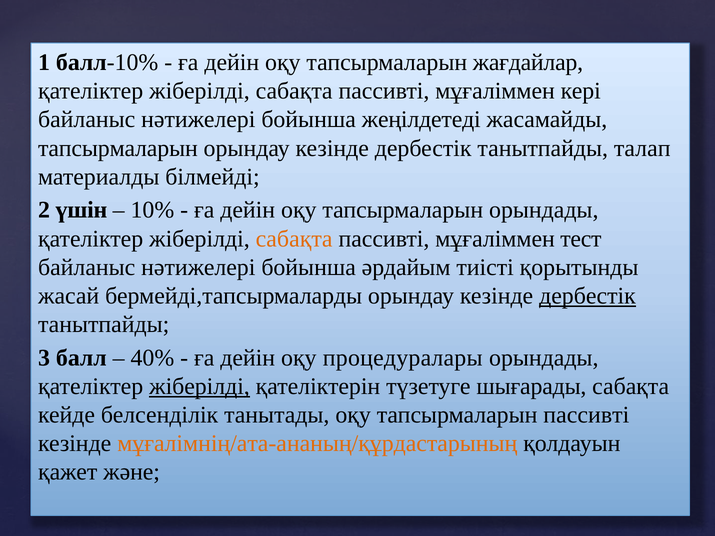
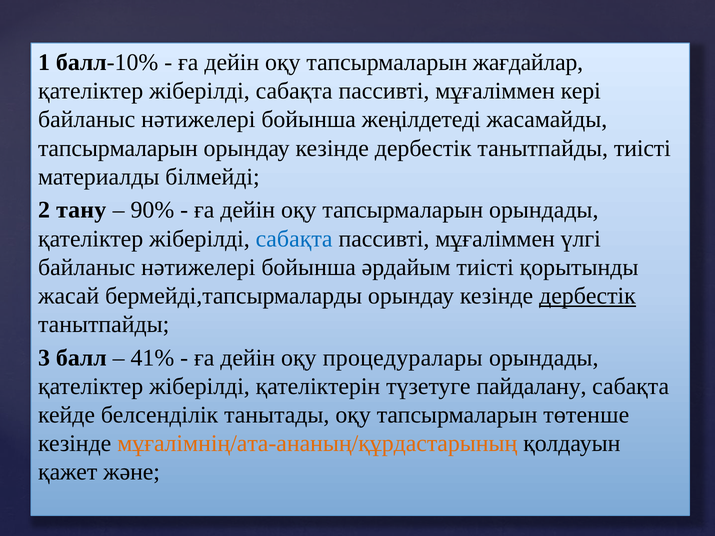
танытпайды талап: талап -> тиісті
үшін: үшін -> тану
10%: 10% -> 90%
сабақта at (294, 239) colour: orange -> blue
тест: тест -> үлгі
40%: 40% -> 41%
жіберілді at (200, 387) underline: present -> none
шығарады: шығарады -> пайдалану
тапсырмаларын пассивті: пассивті -> төтенше
